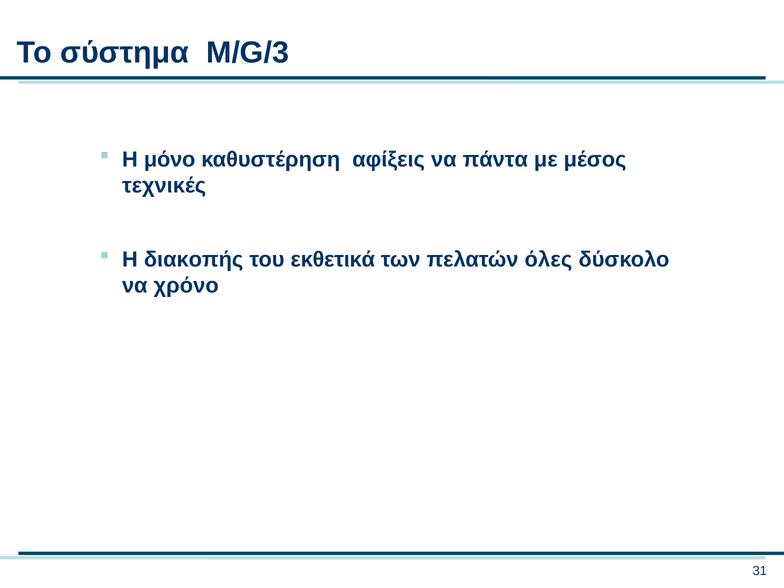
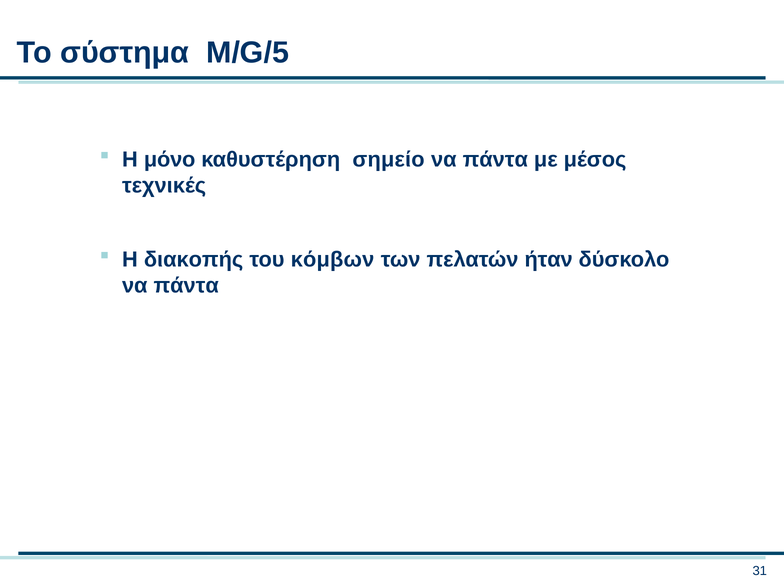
M/G/3: M/G/3 -> M/G/5
αφίξεις: αφίξεις -> σημείο
εκθετικά: εκθετικά -> κόμβων
όλες: όλες -> ήταν
χρόνο at (186, 286): χρόνο -> πάντα
